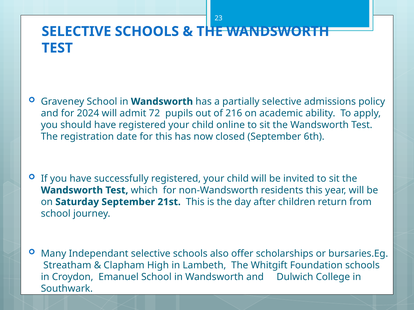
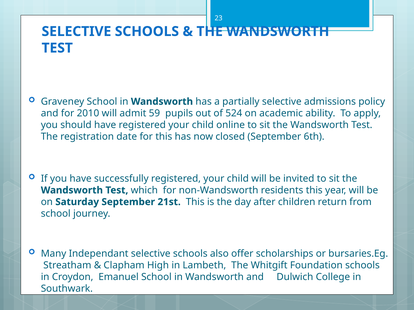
2024: 2024 -> 2010
72: 72 -> 59
216: 216 -> 524
